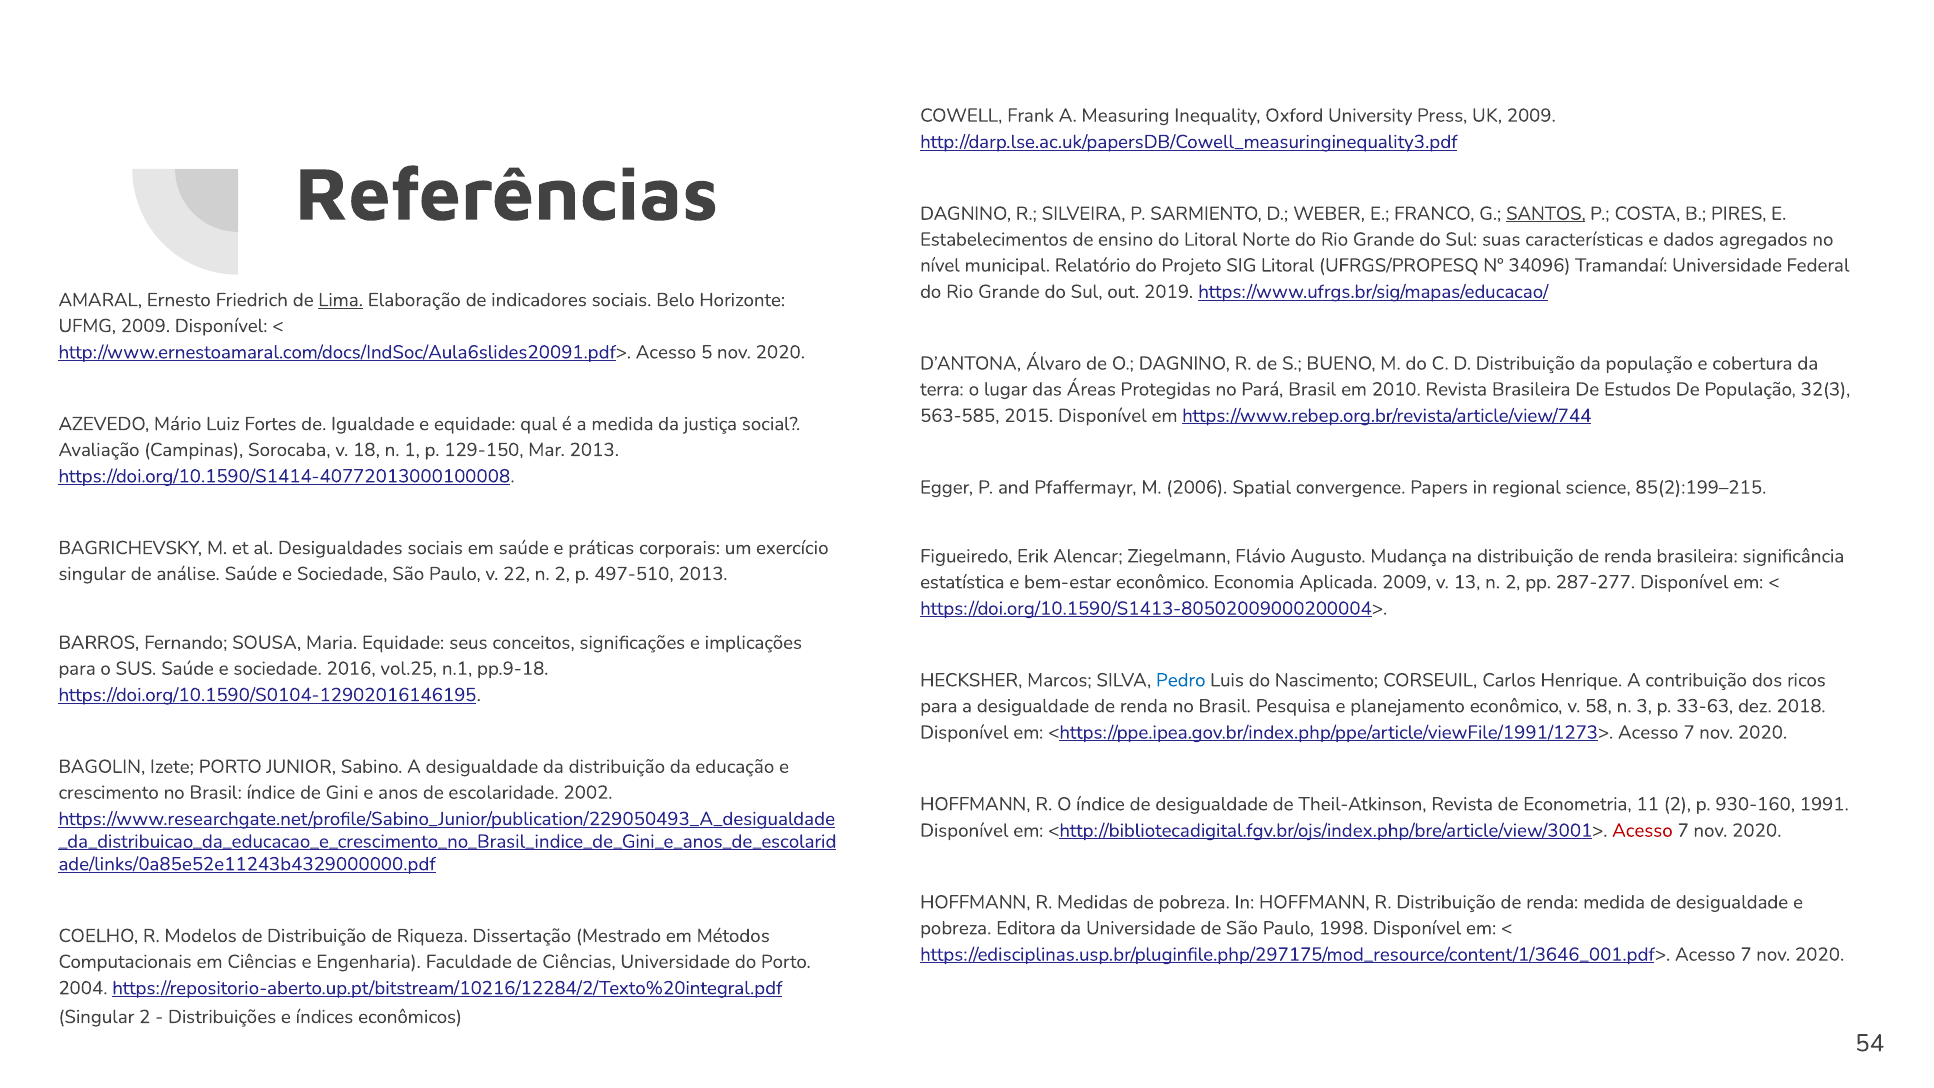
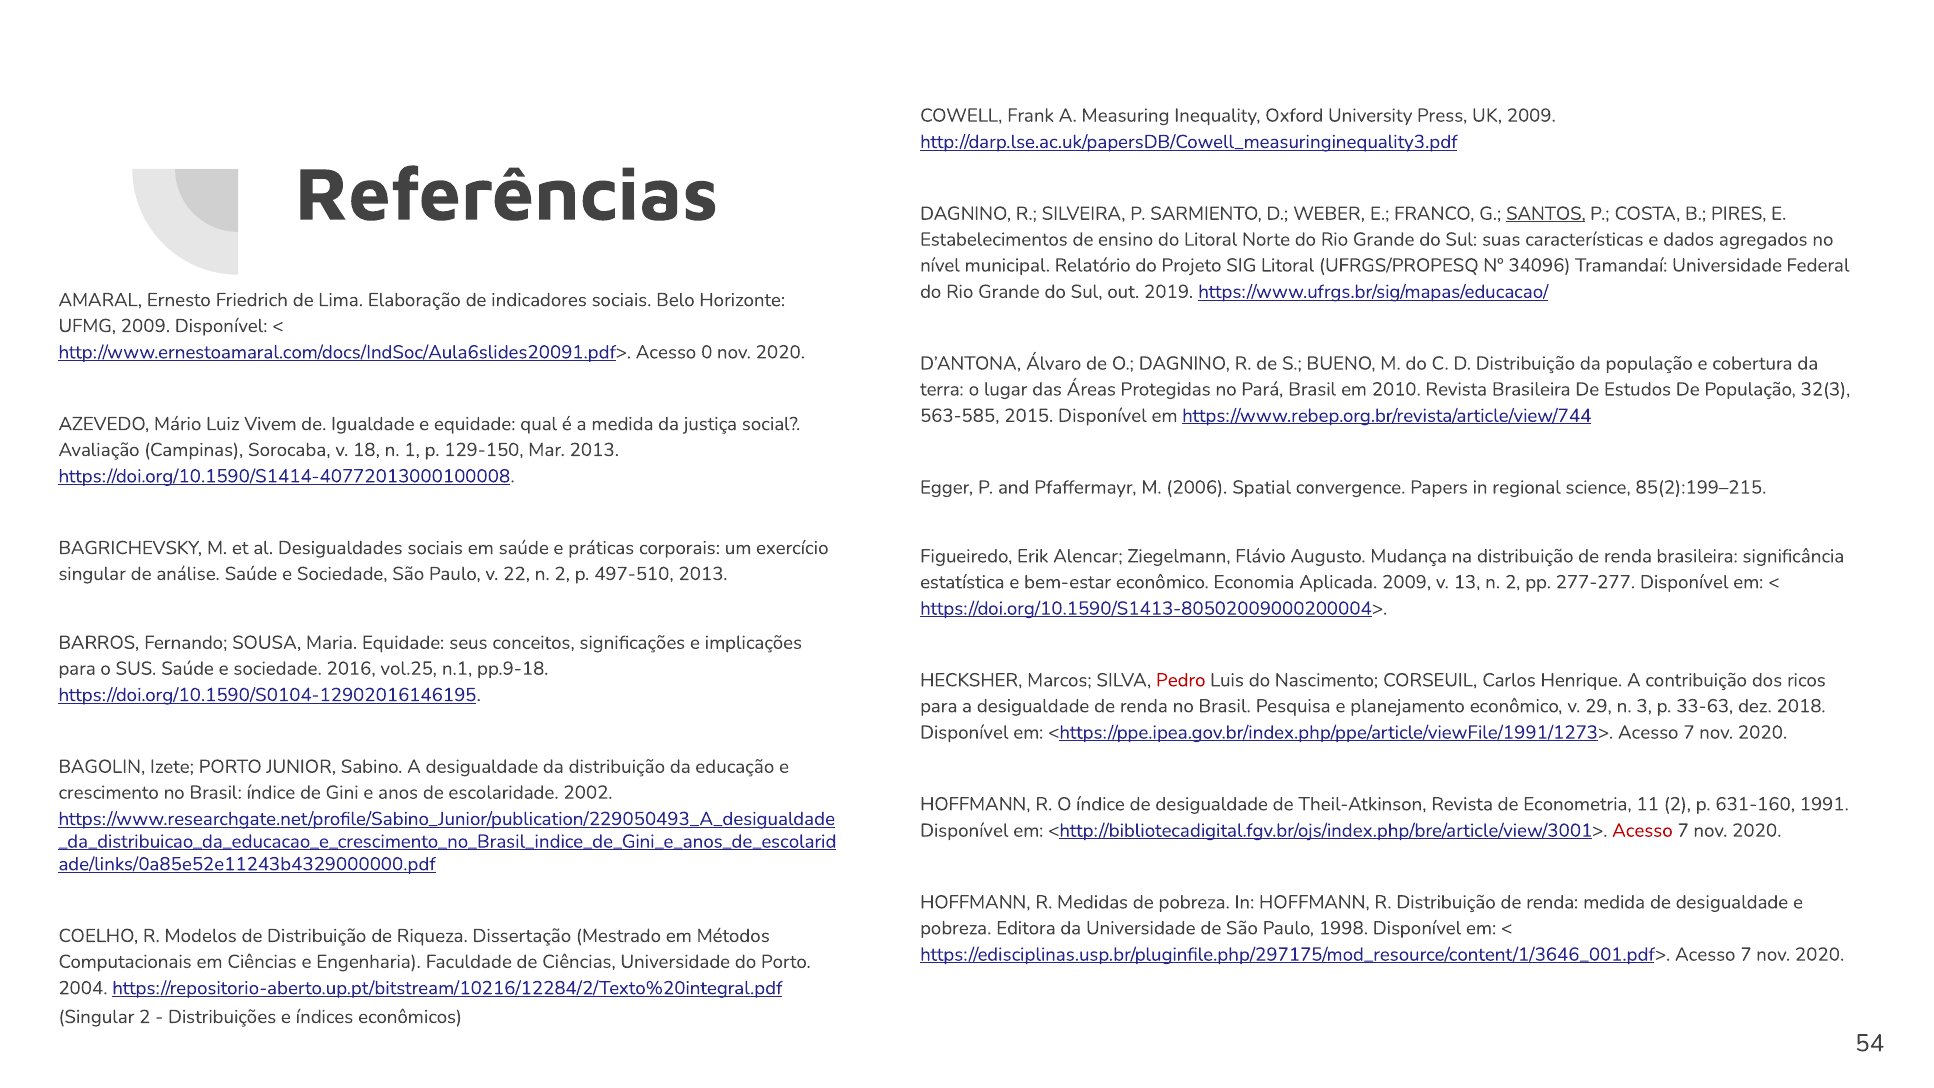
Lima underline: present -> none
5: 5 -> 0
Fortes: Fortes -> Vivem
287-277: 287-277 -> 277-277
Pedro colour: blue -> red
58: 58 -> 29
930-160: 930-160 -> 631-160
